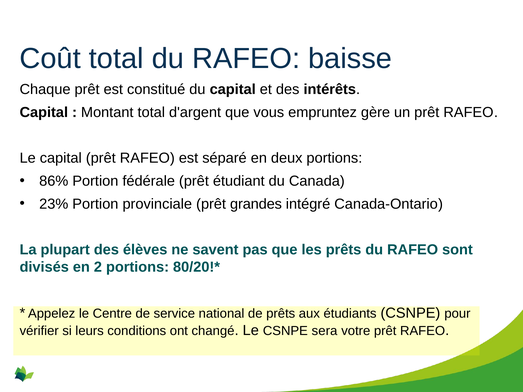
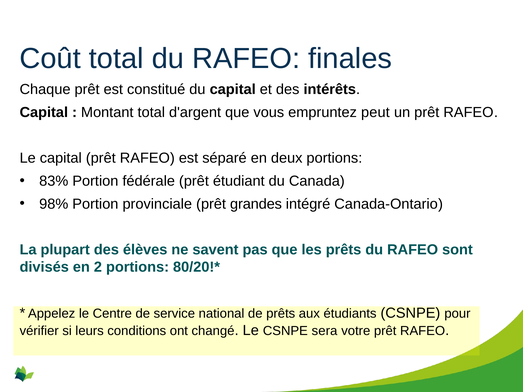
baisse: baisse -> finales
gère: gère -> peut
86%: 86% -> 83%
23%: 23% -> 98%
